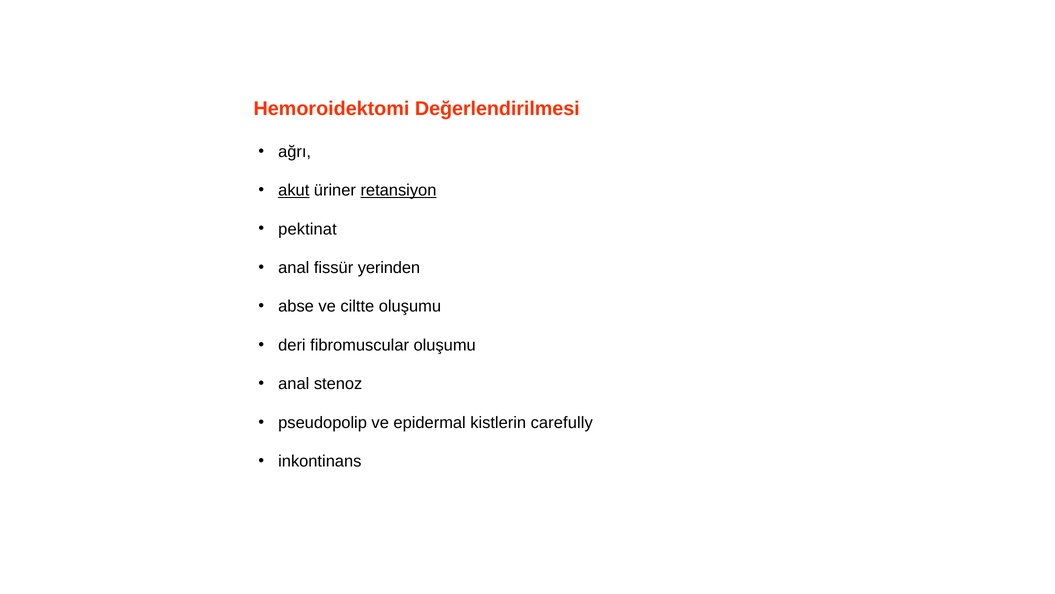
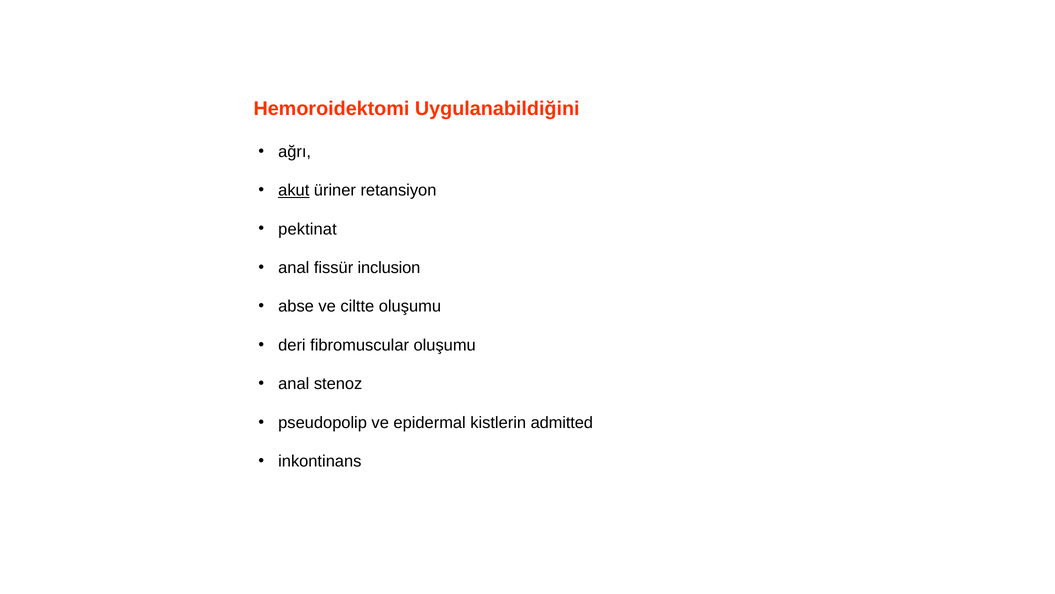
Değerlendirilmesi: Değerlendirilmesi -> Uygulanabildiğini
retansiyon underline: present -> none
yerinden: yerinden -> inclusion
carefully: carefully -> admitted
